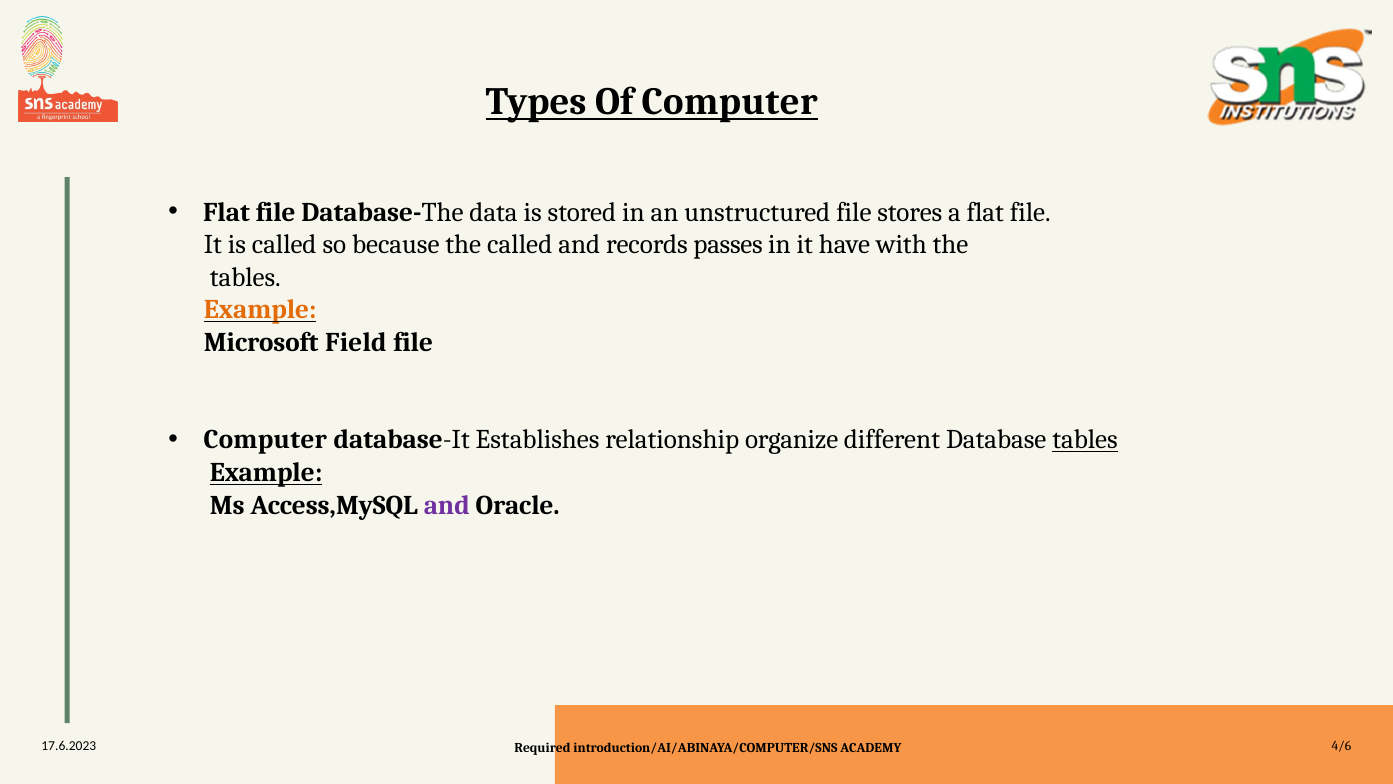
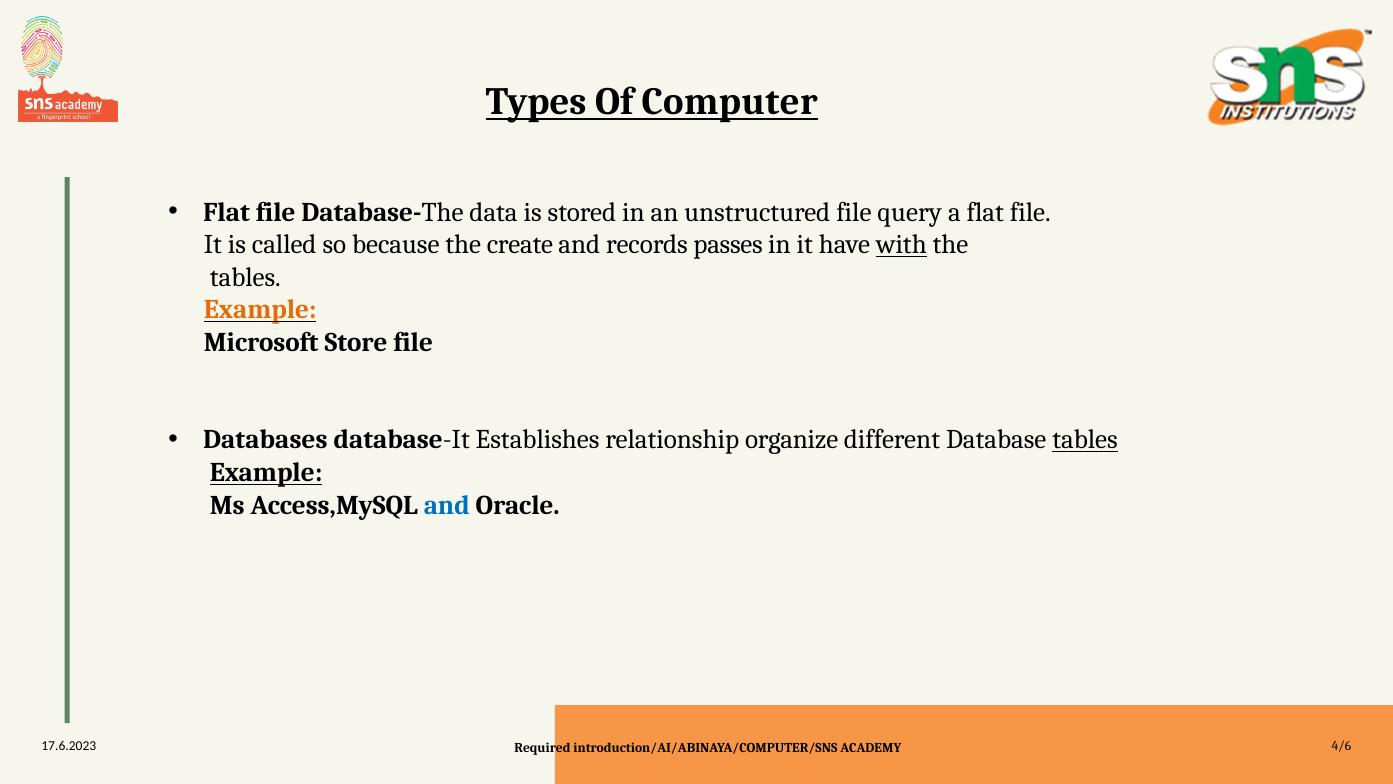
stores: stores -> query
the called: called -> create
with underline: none -> present
Field: Field -> Store
Computer at (265, 440): Computer -> Databases
and at (447, 505) colour: purple -> blue
